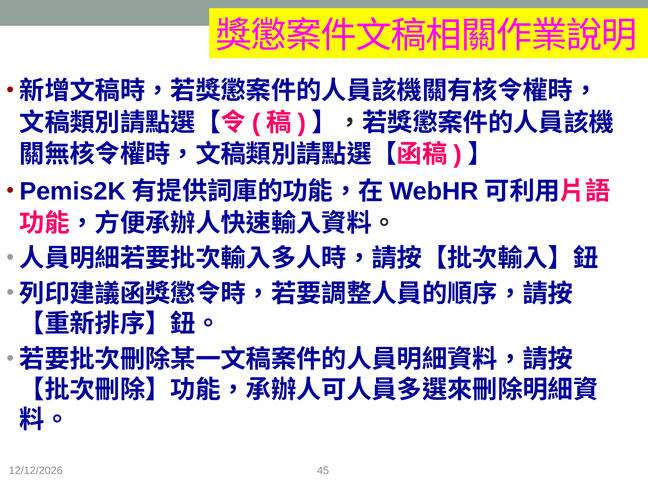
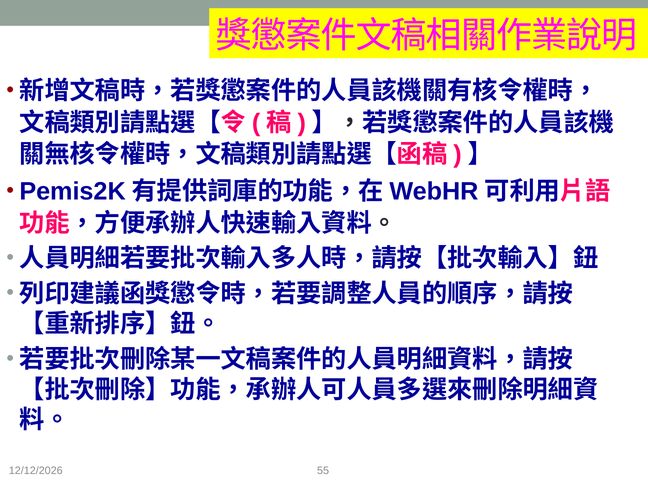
45: 45 -> 55
